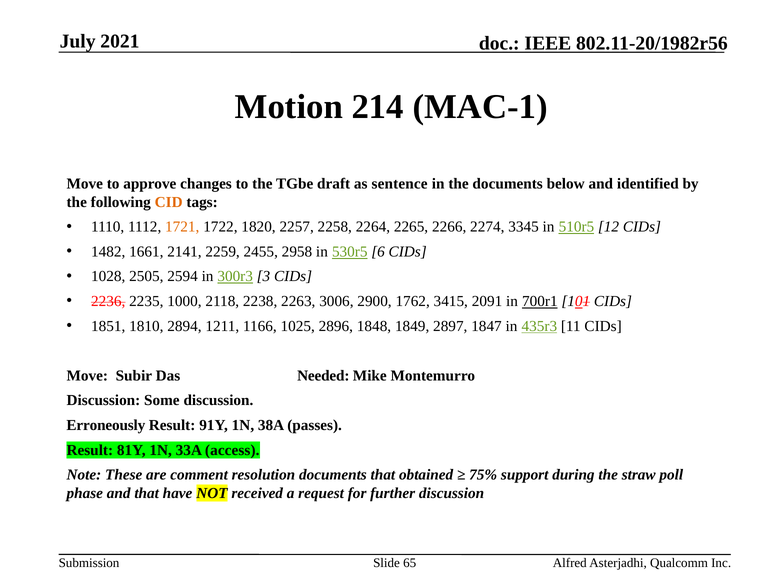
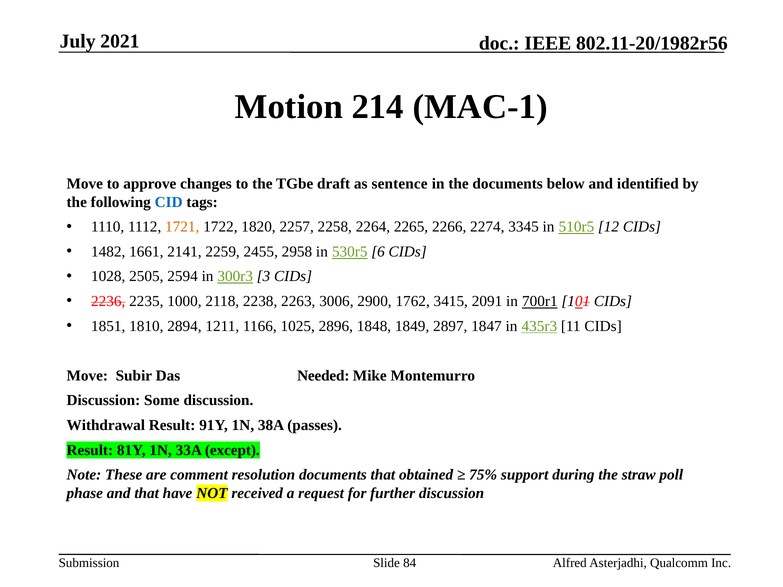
CID colour: orange -> blue
Erroneously: Erroneously -> Withdrawal
access: access -> except
65: 65 -> 84
